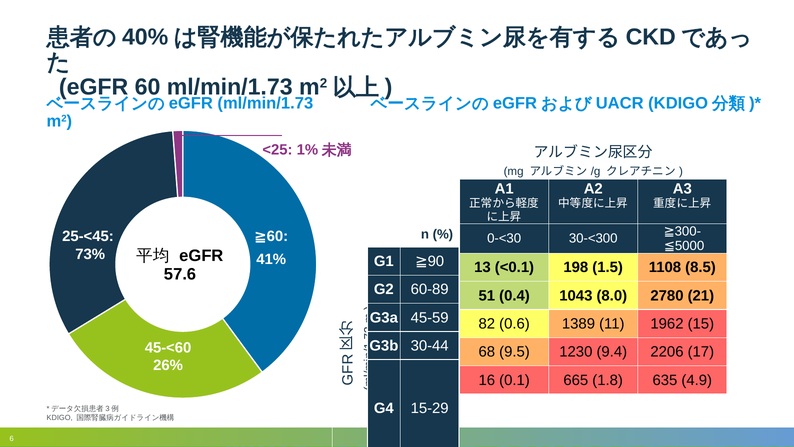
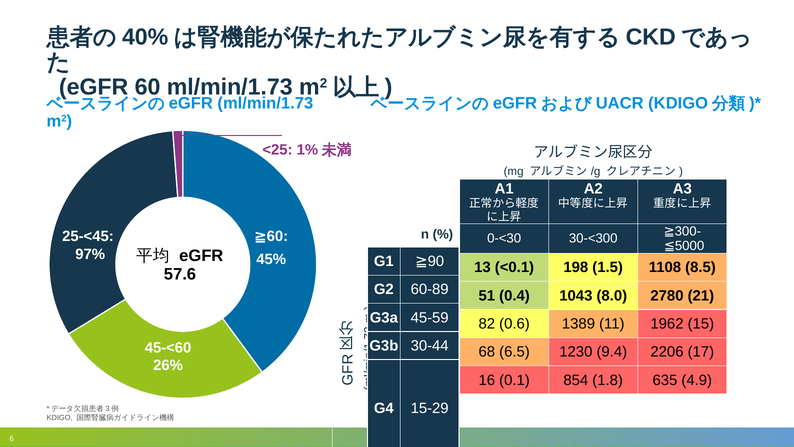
73%: 73% -> 97%
41%: 41% -> 45%
9.5: 9.5 -> 6.5
665: 665 -> 854
